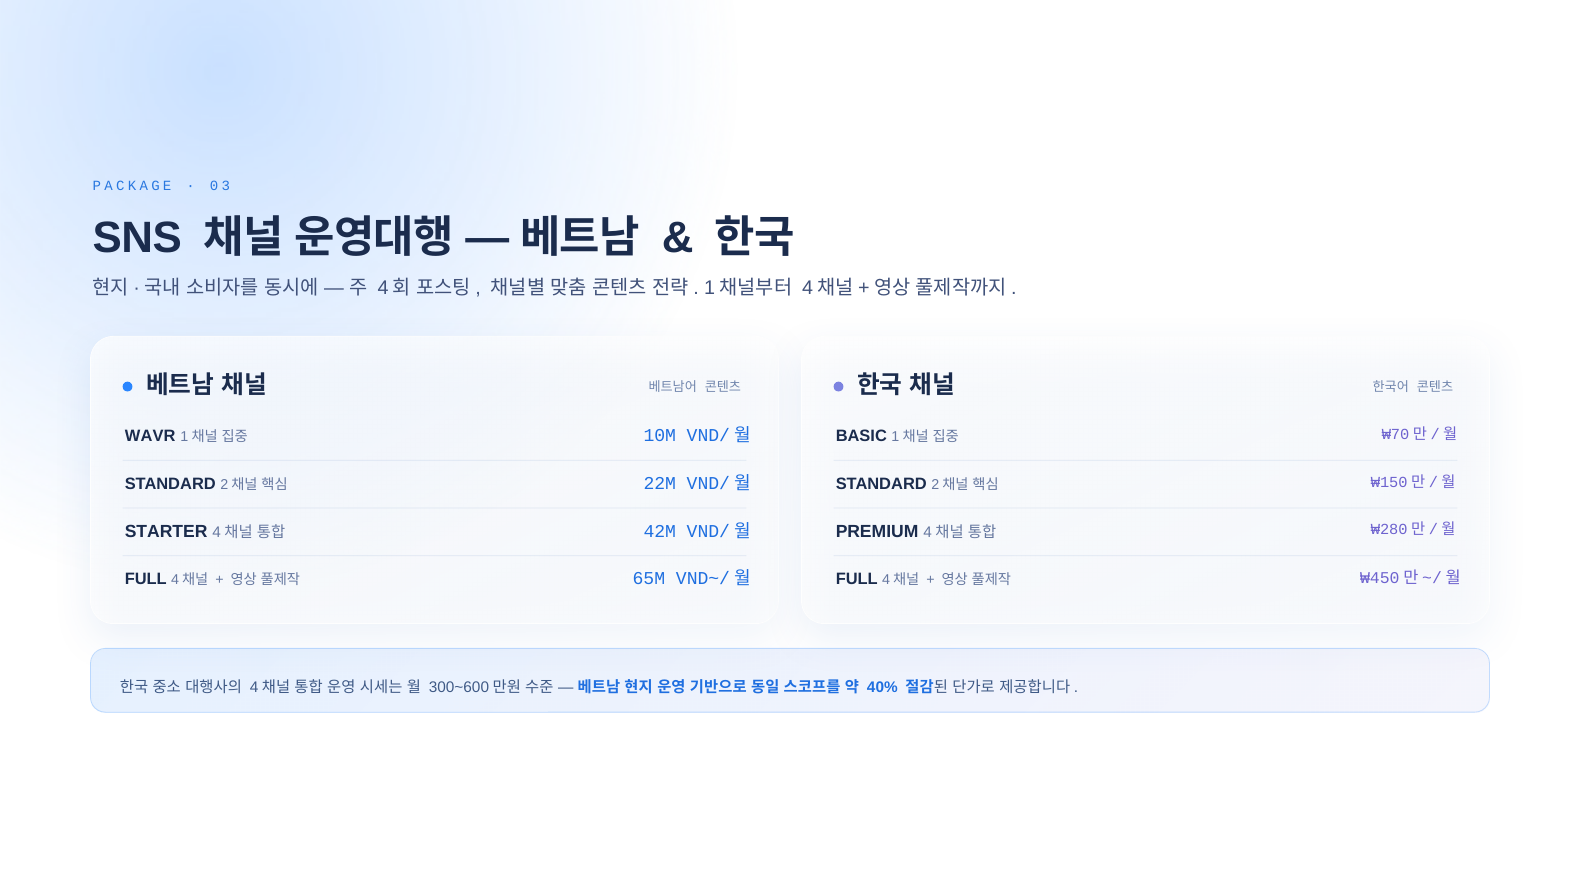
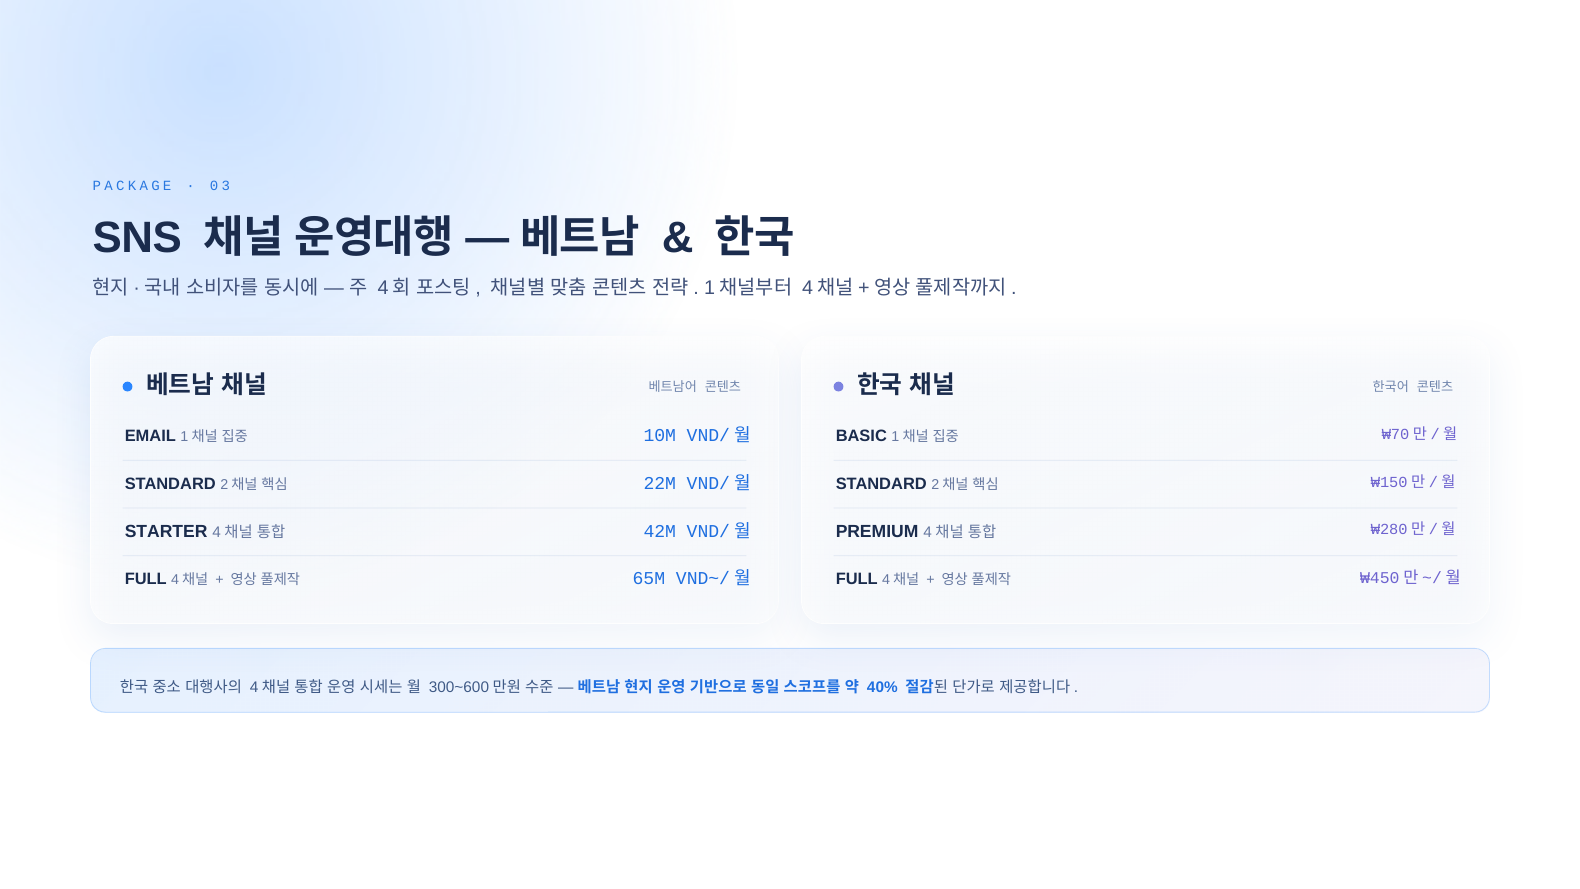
WAVR: WAVR -> EMAIL
